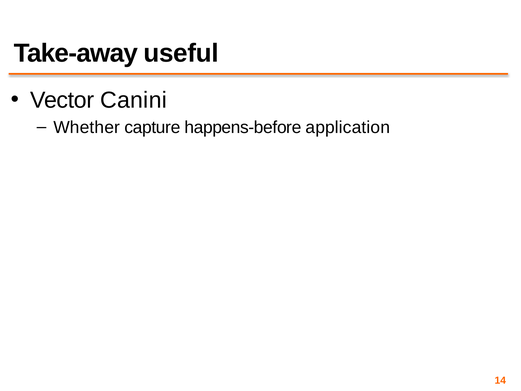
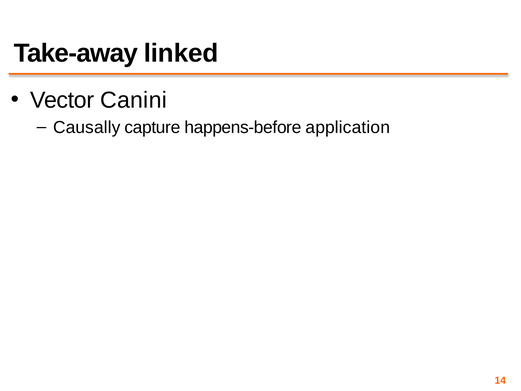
useful: useful -> linked
Whether: Whether -> Causally
